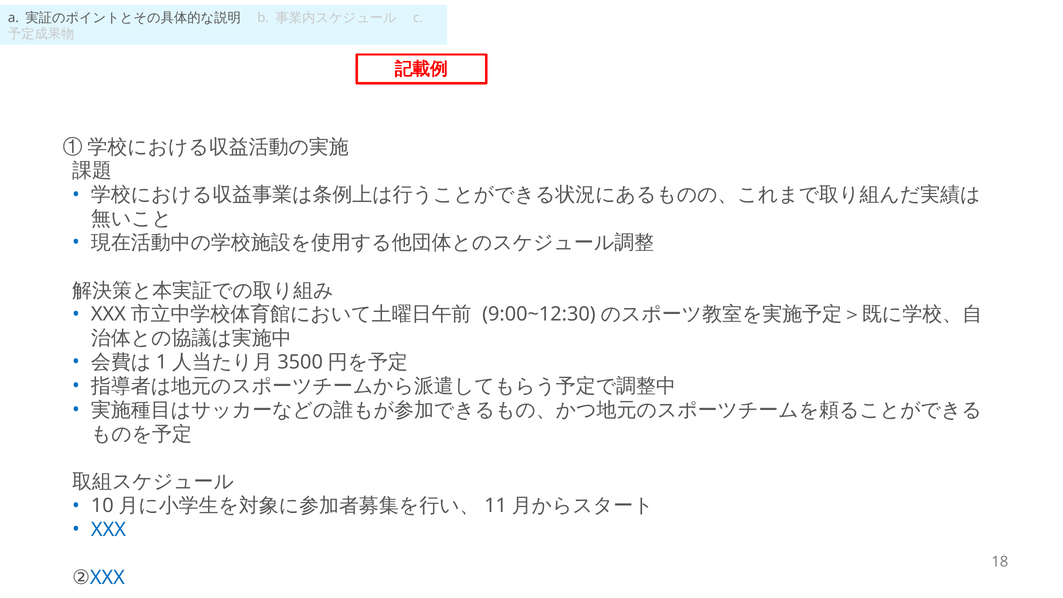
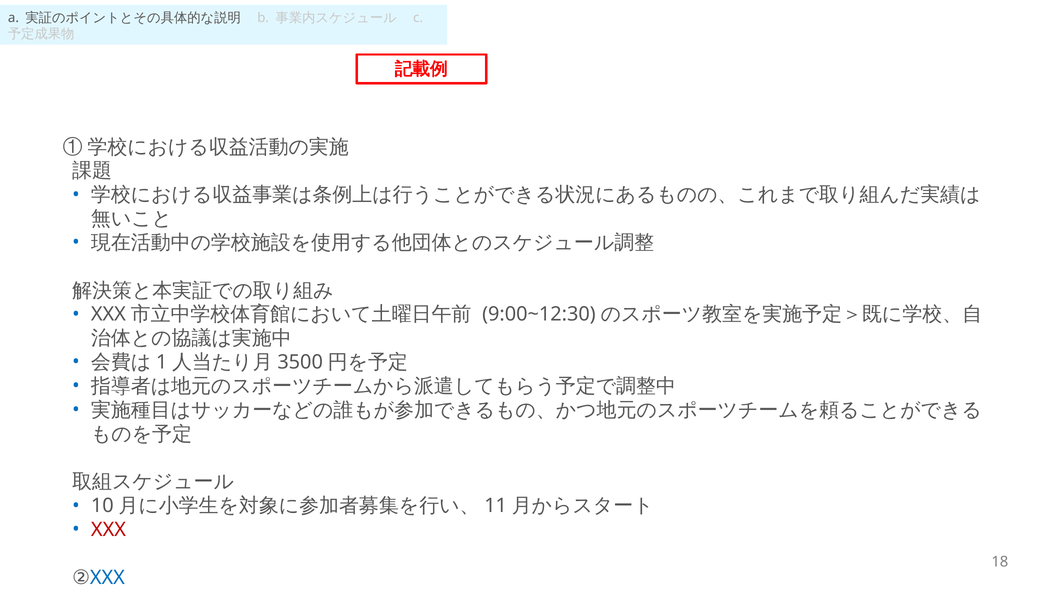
XXX at (108, 530) colour: blue -> red
